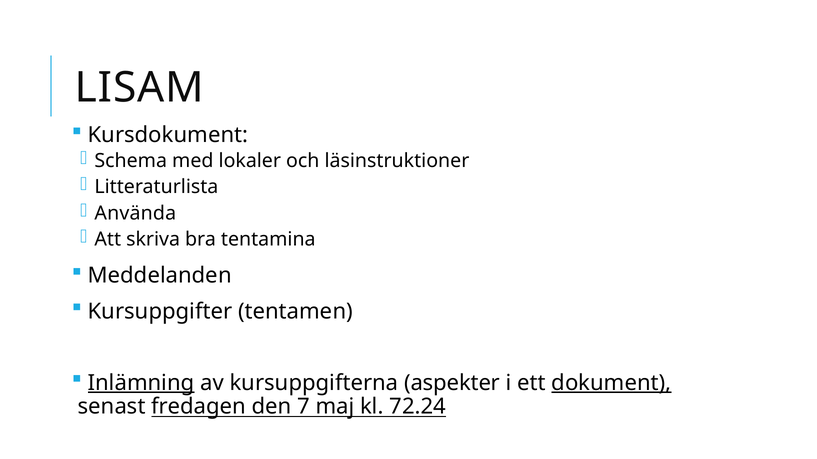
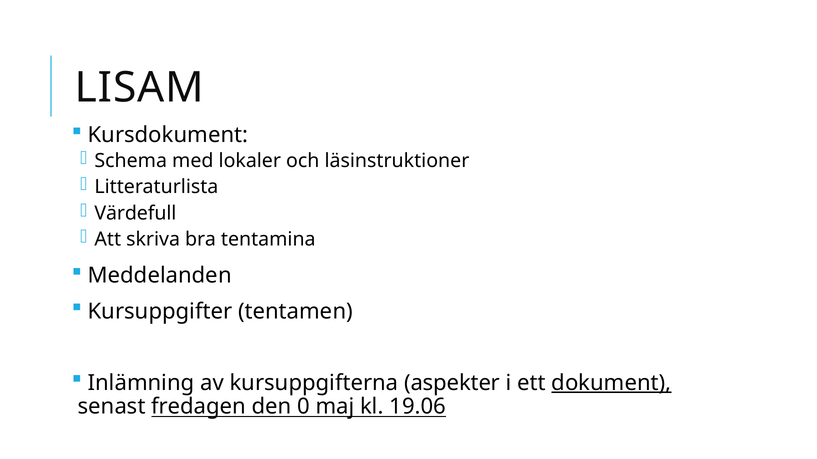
Använda: Använda -> Värdefull
Inlämning underline: present -> none
7: 7 -> 0
72.24: 72.24 -> 19.06
